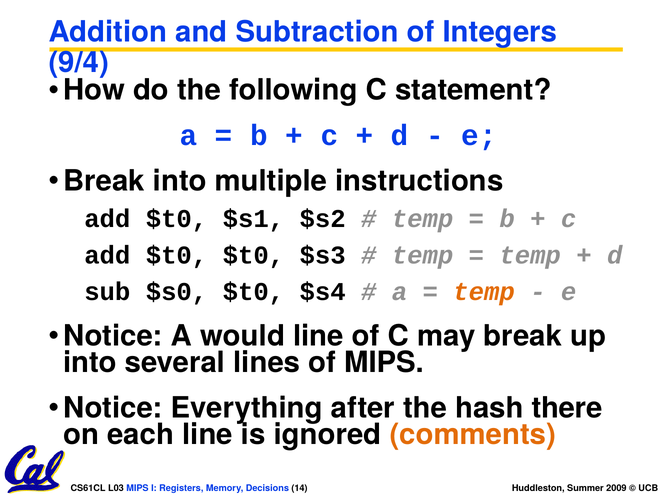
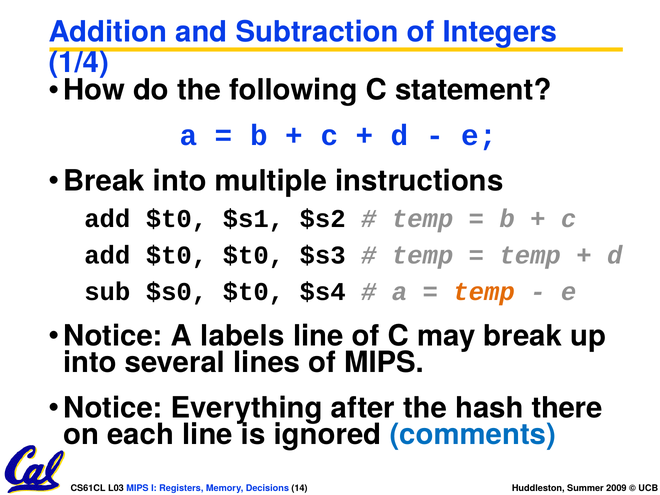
9/4: 9/4 -> 1/4
would: would -> labels
comments colour: orange -> blue
